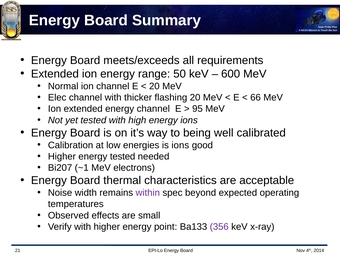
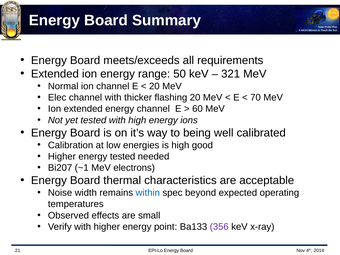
600: 600 -> 321
66: 66 -> 70
95: 95 -> 60
is ions: ions -> high
within colour: purple -> blue
